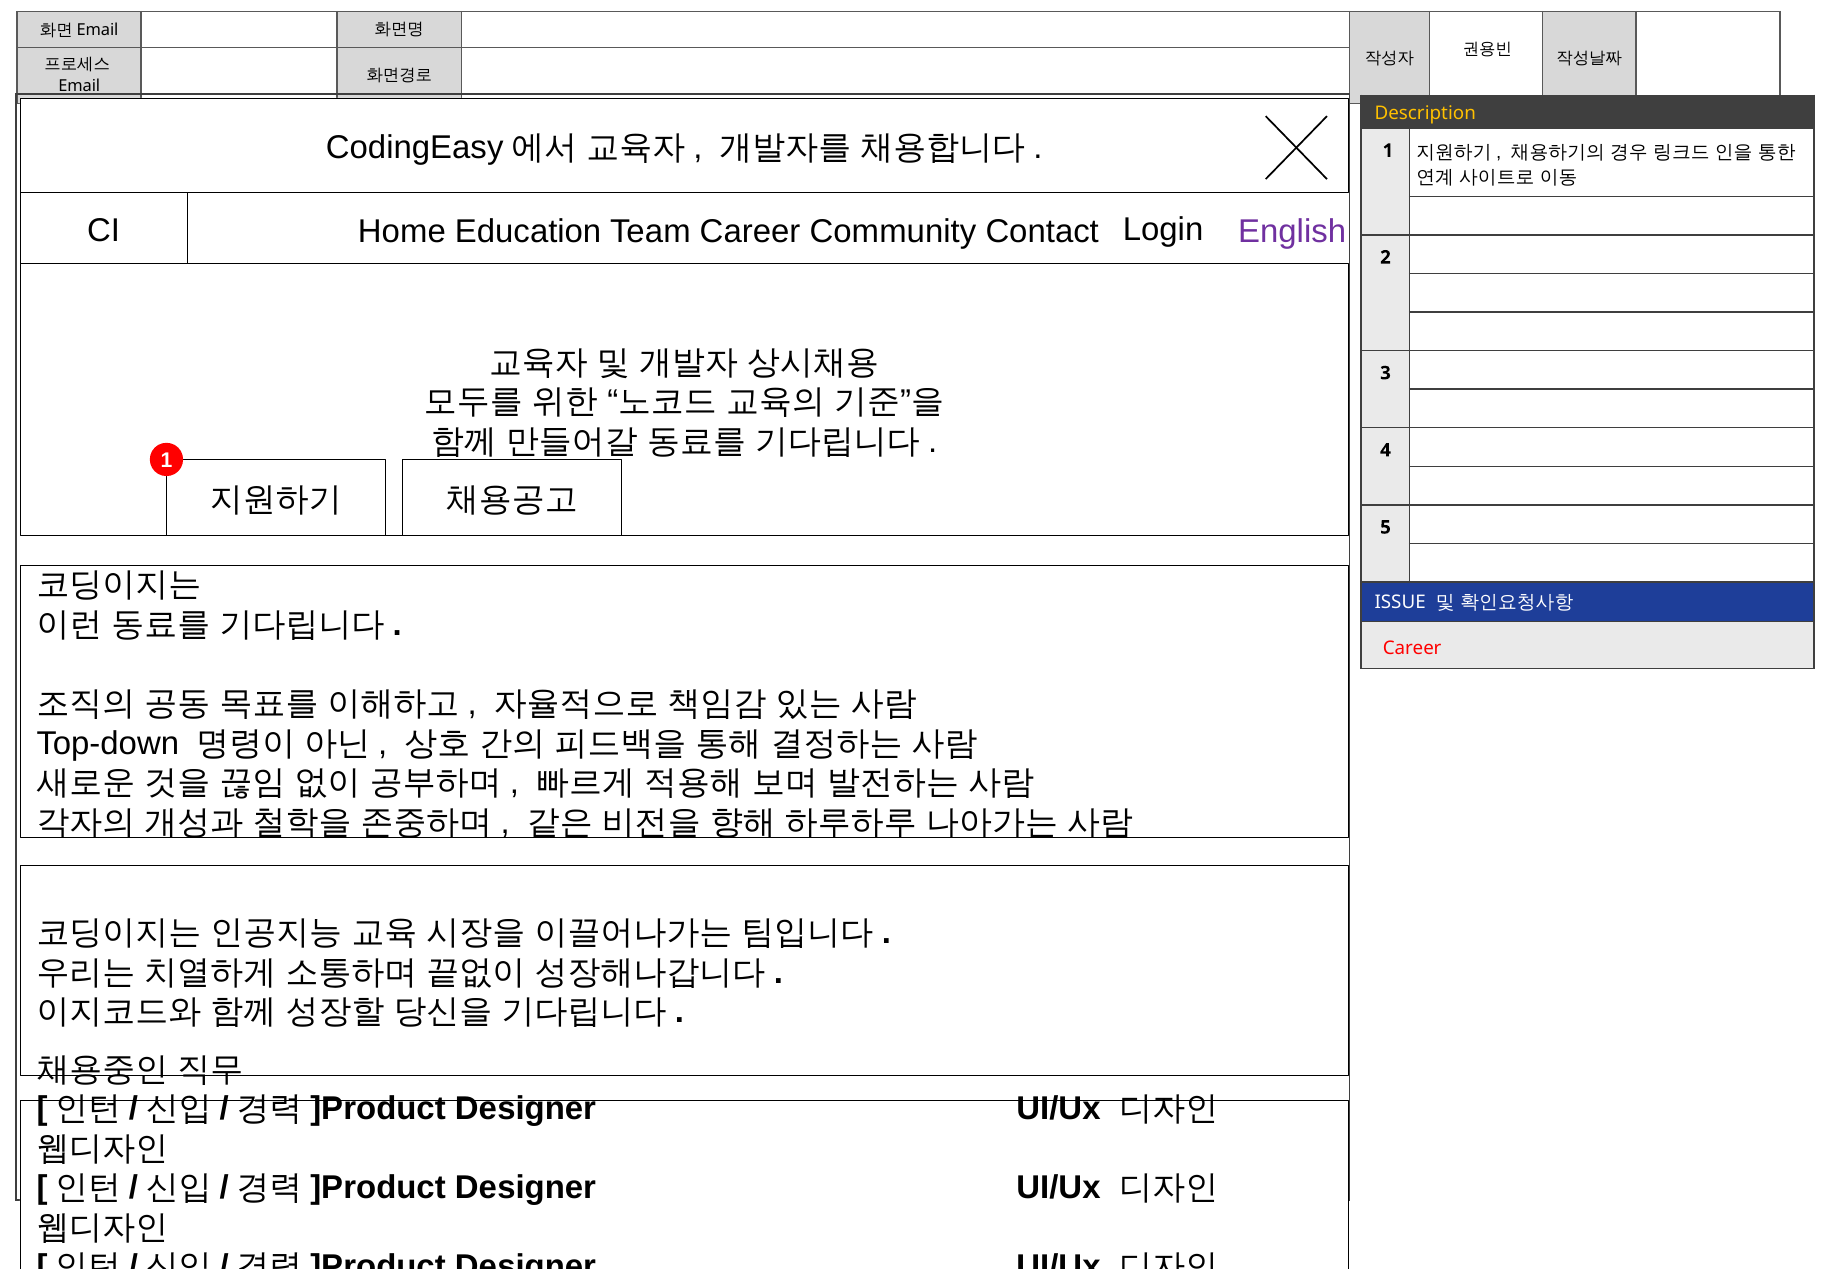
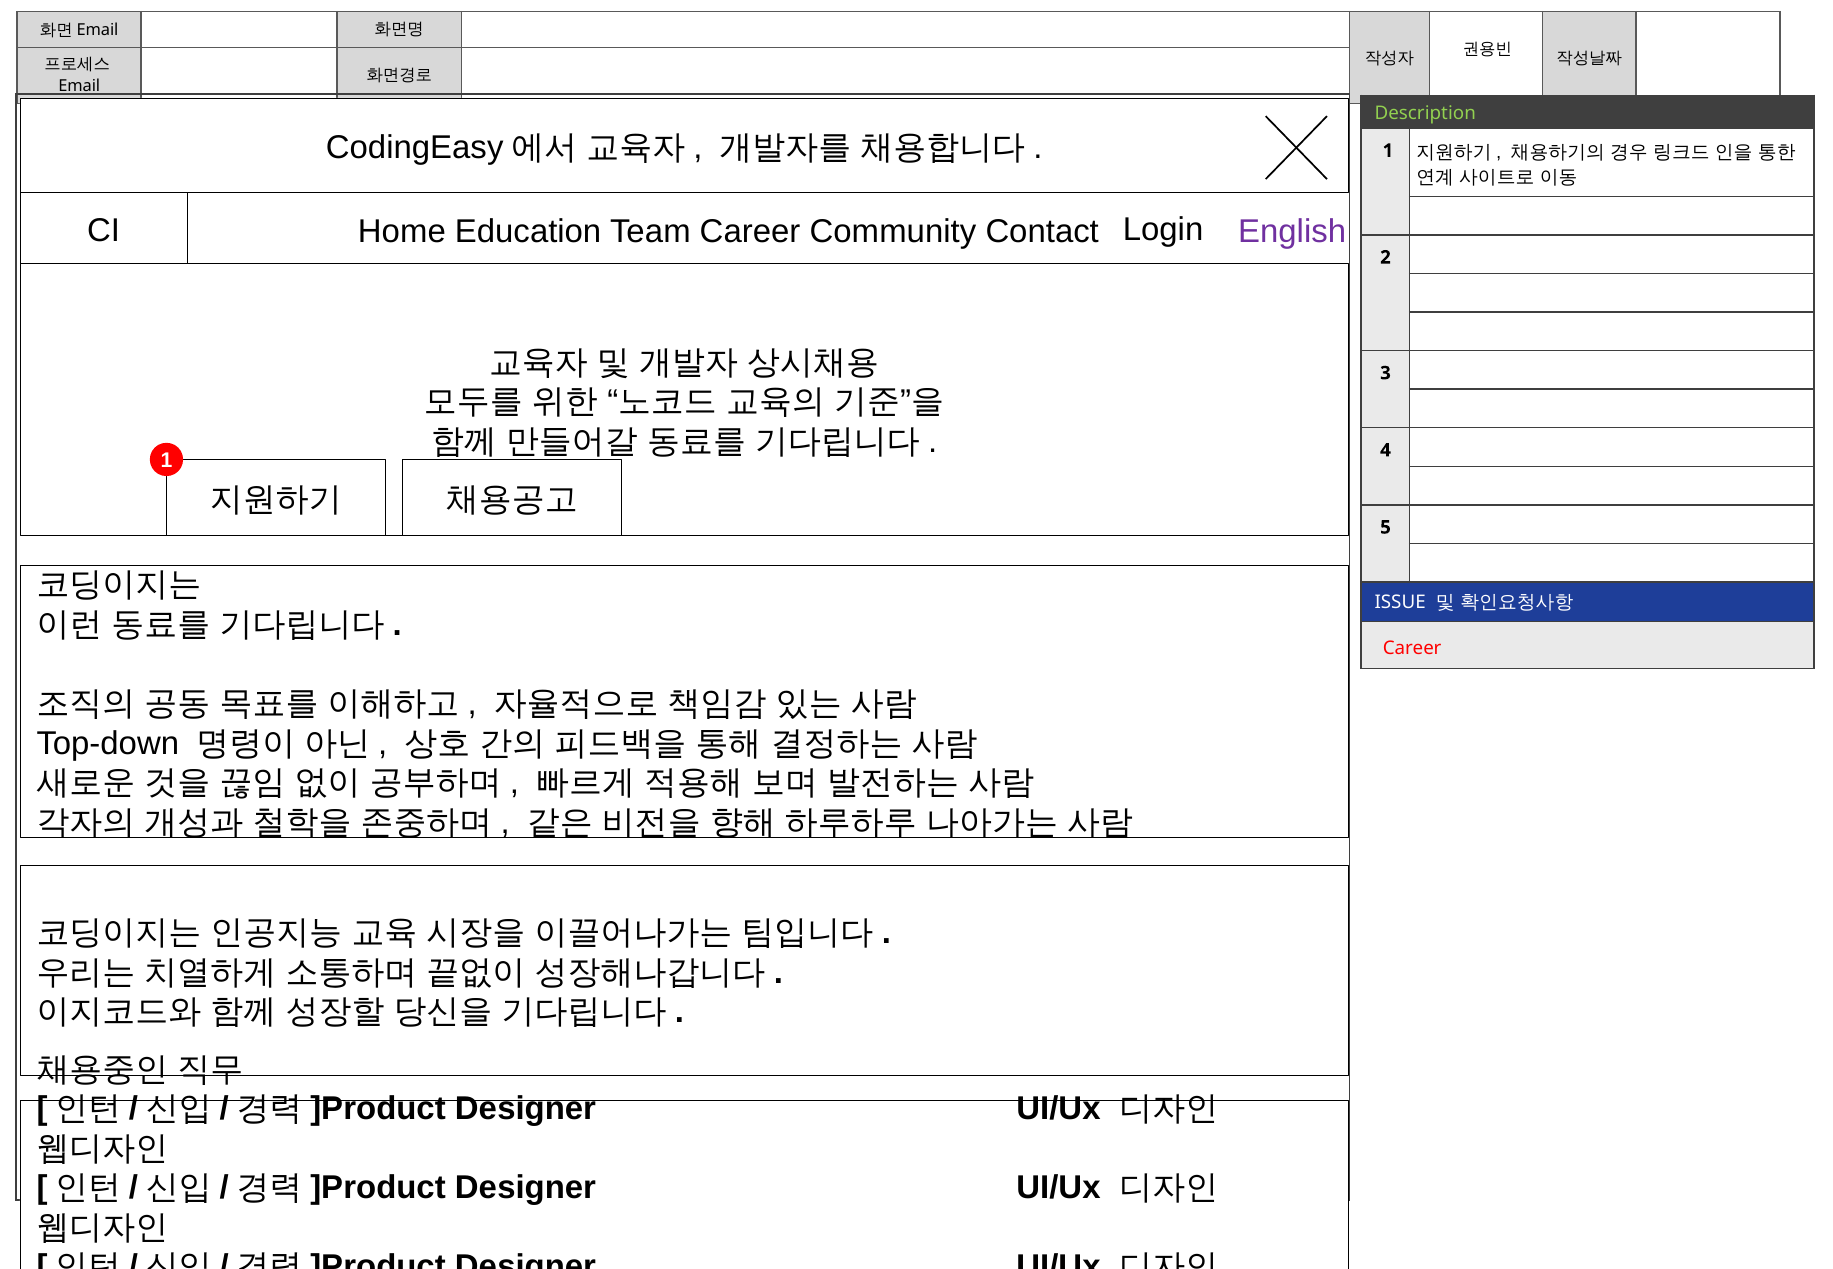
Description colour: yellow -> light green
